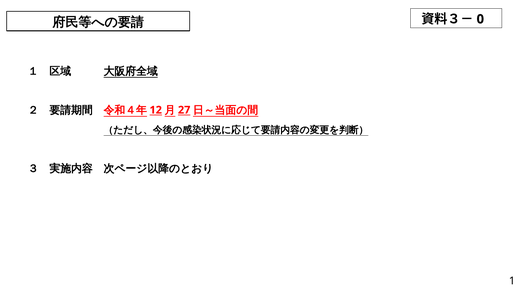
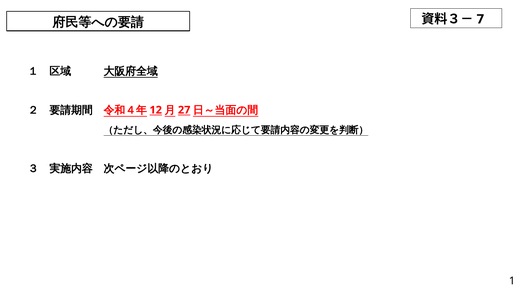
0: 0 -> 7
